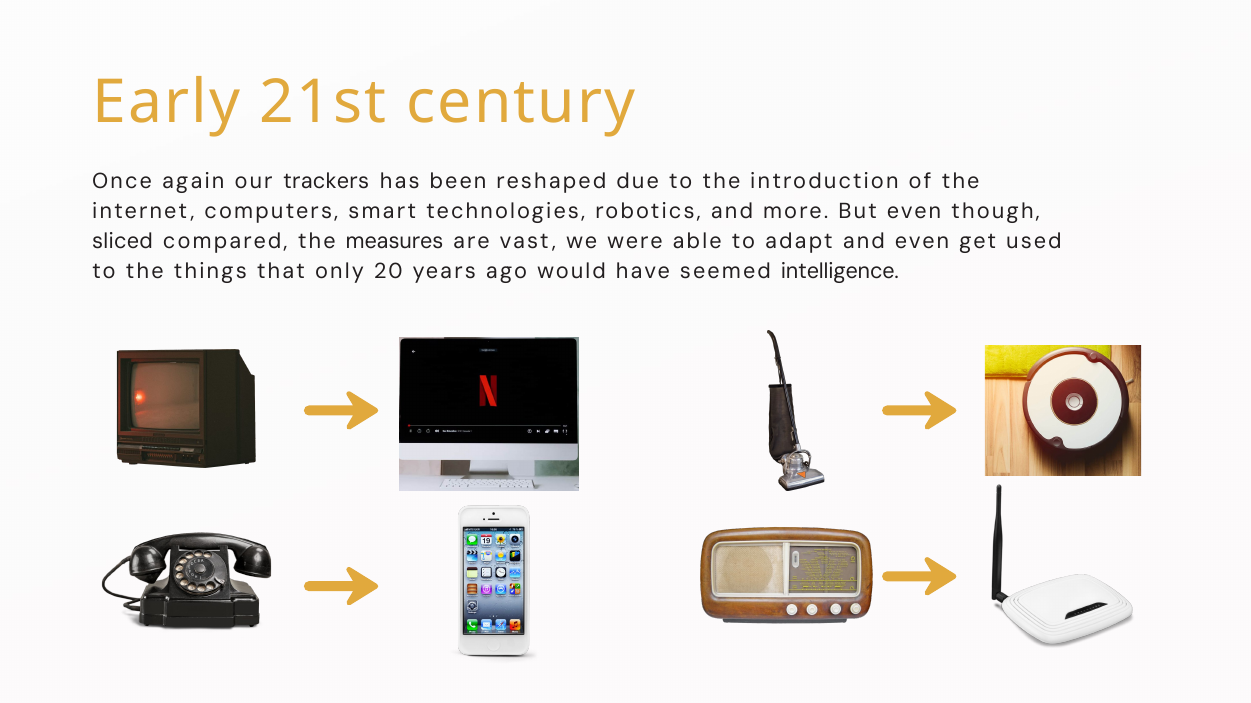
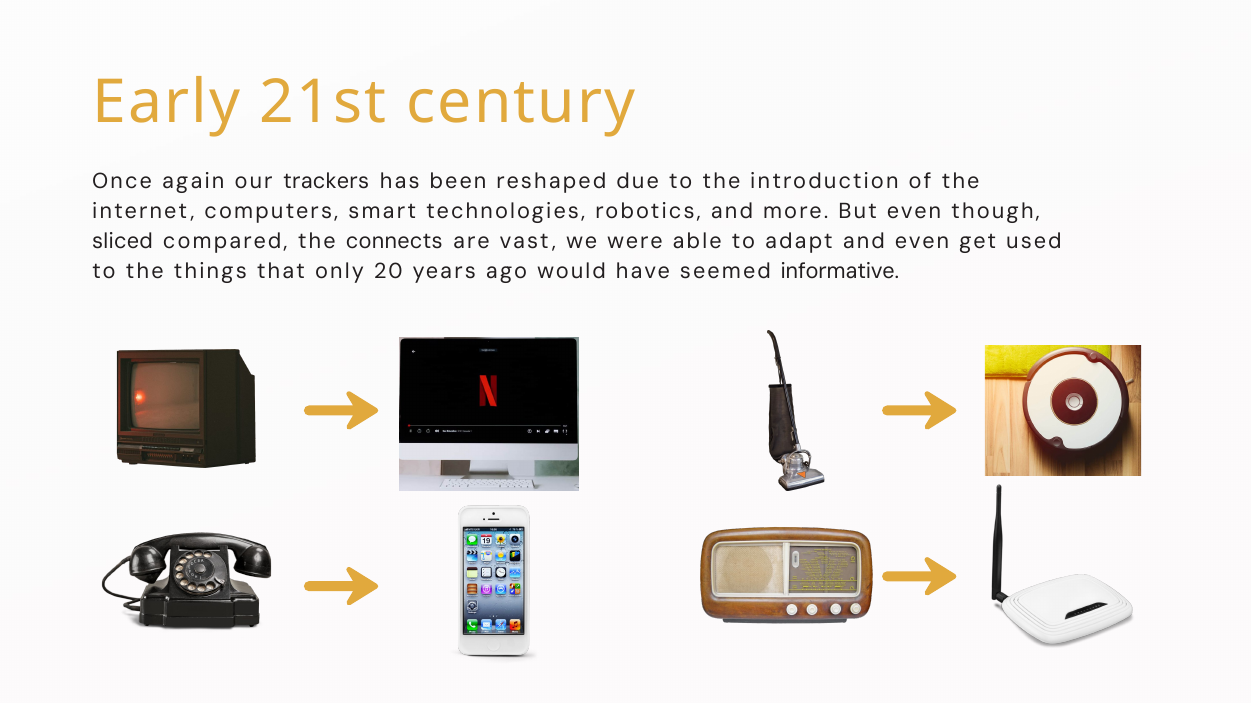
measures: measures -> connects
intelligence: intelligence -> informative
